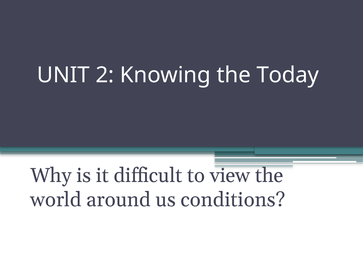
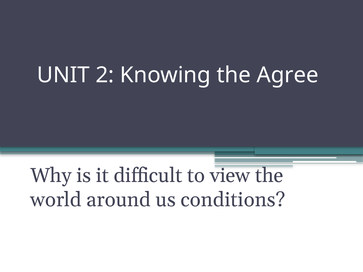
Today: Today -> Agree
